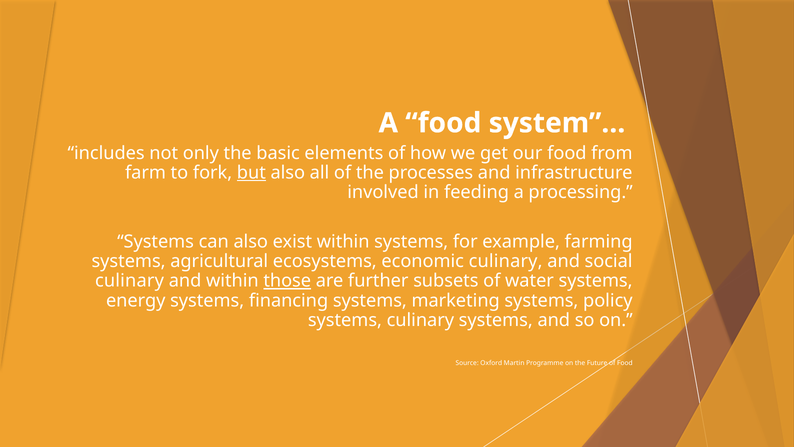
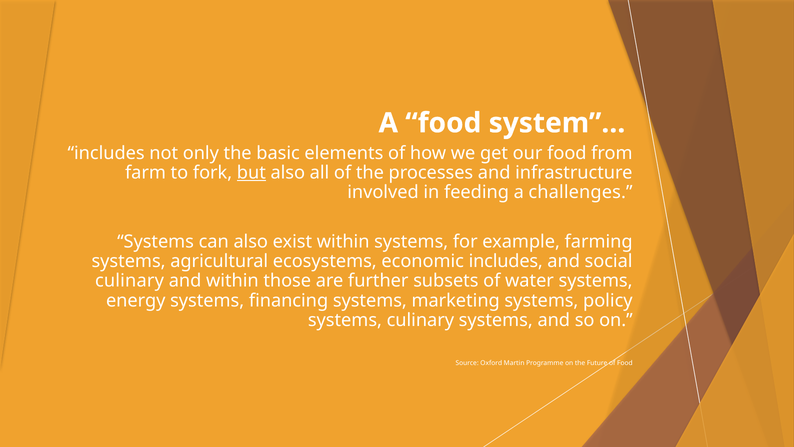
processing: processing -> challenges
economic culinary: culinary -> includes
those underline: present -> none
